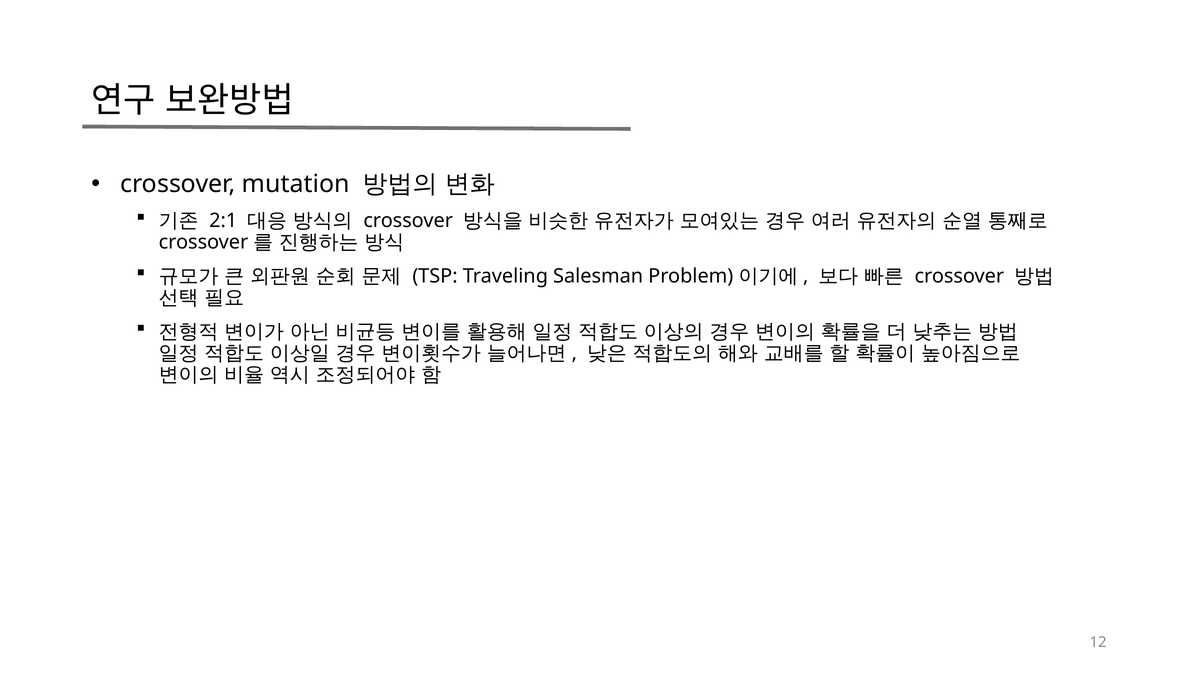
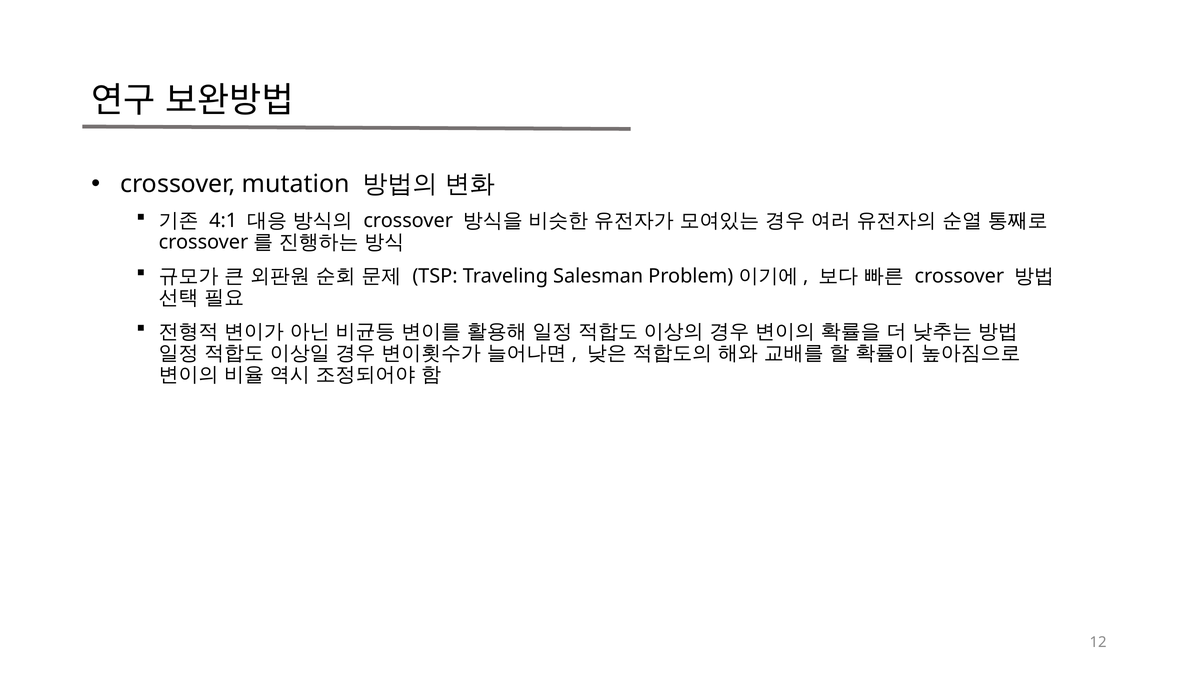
2:1: 2:1 -> 4:1
